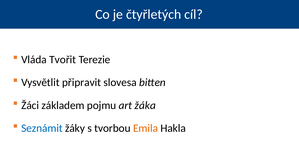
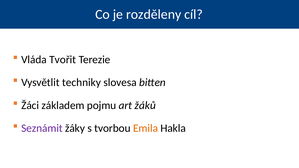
čtyřletých: čtyřletých -> rozděleny
připravit: připravit -> techniky
žáka: žáka -> žáků
Seznámit colour: blue -> purple
